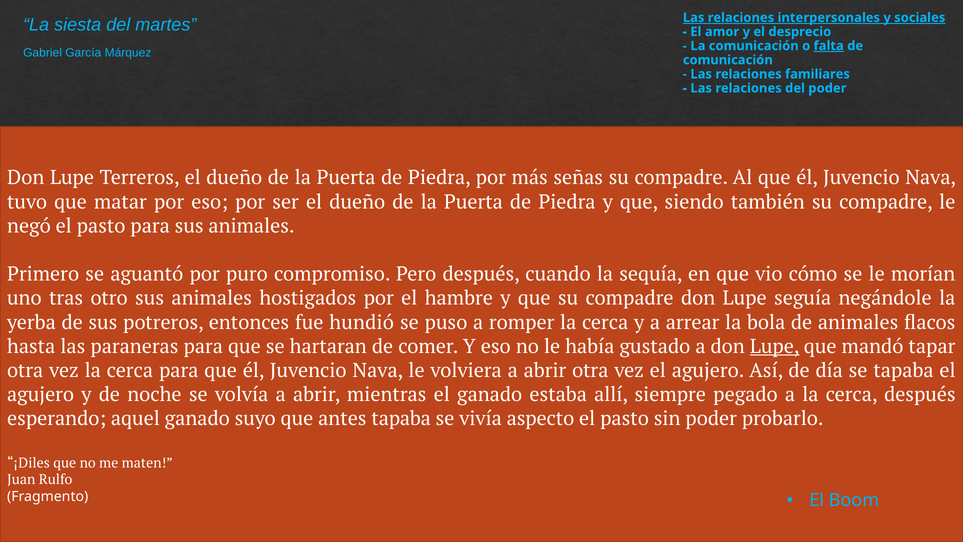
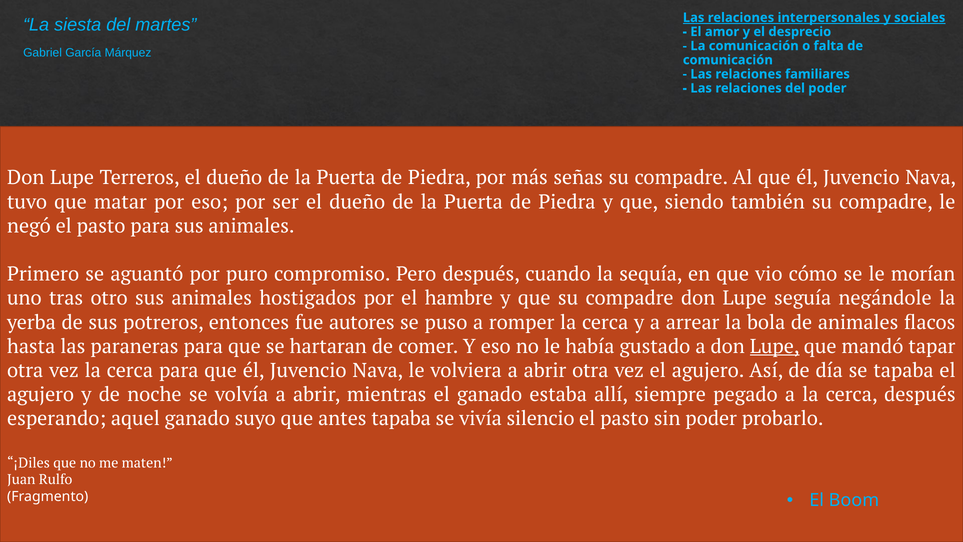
falta underline: present -> none
hundió: hundió -> autores
aspecto: aspecto -> silencio
